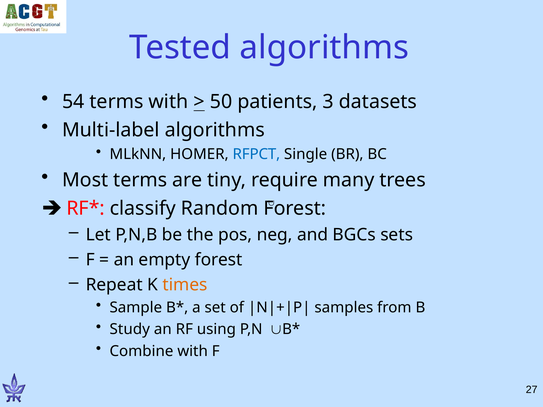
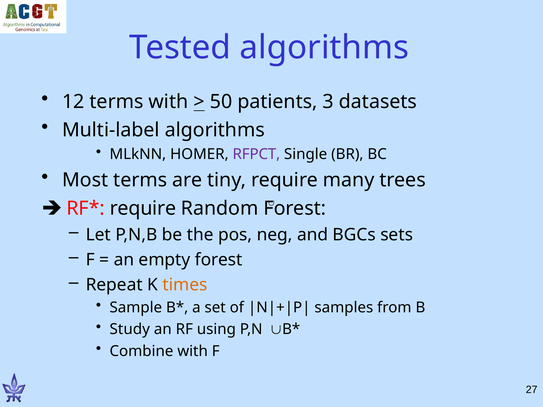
54: 54 -> 12
RFPCT colour: blue -> purple
classify at (143, 209): classify -> require
